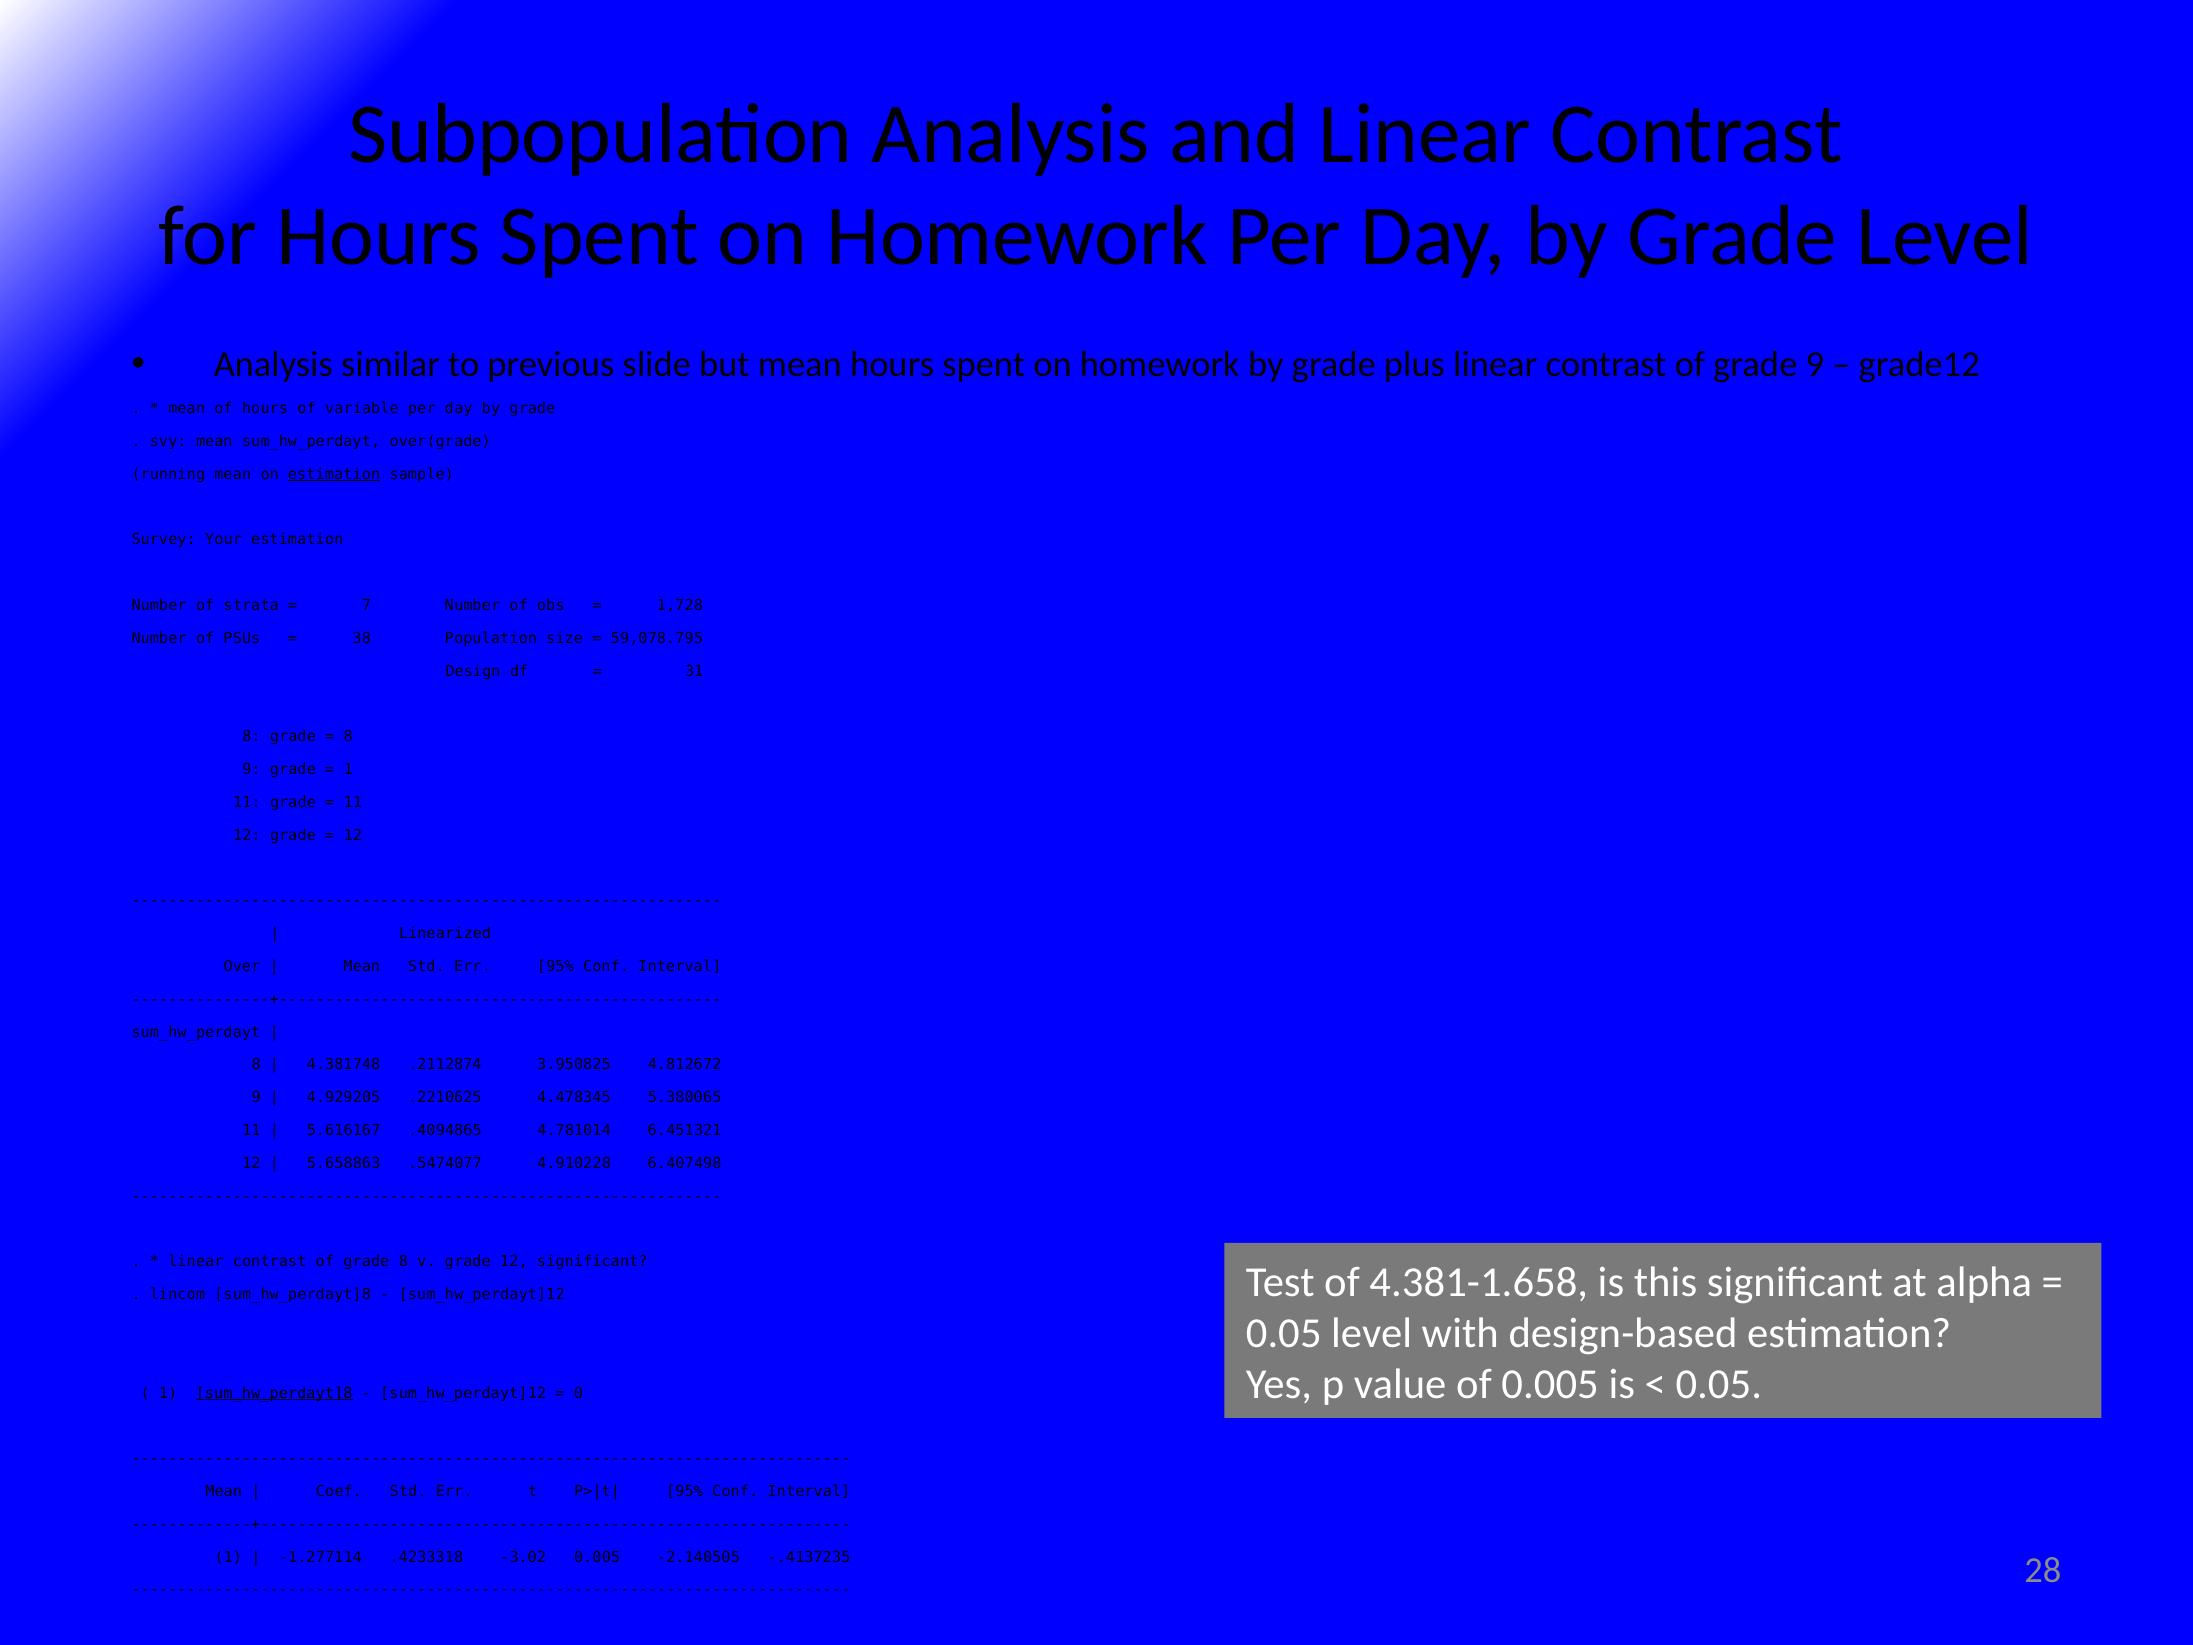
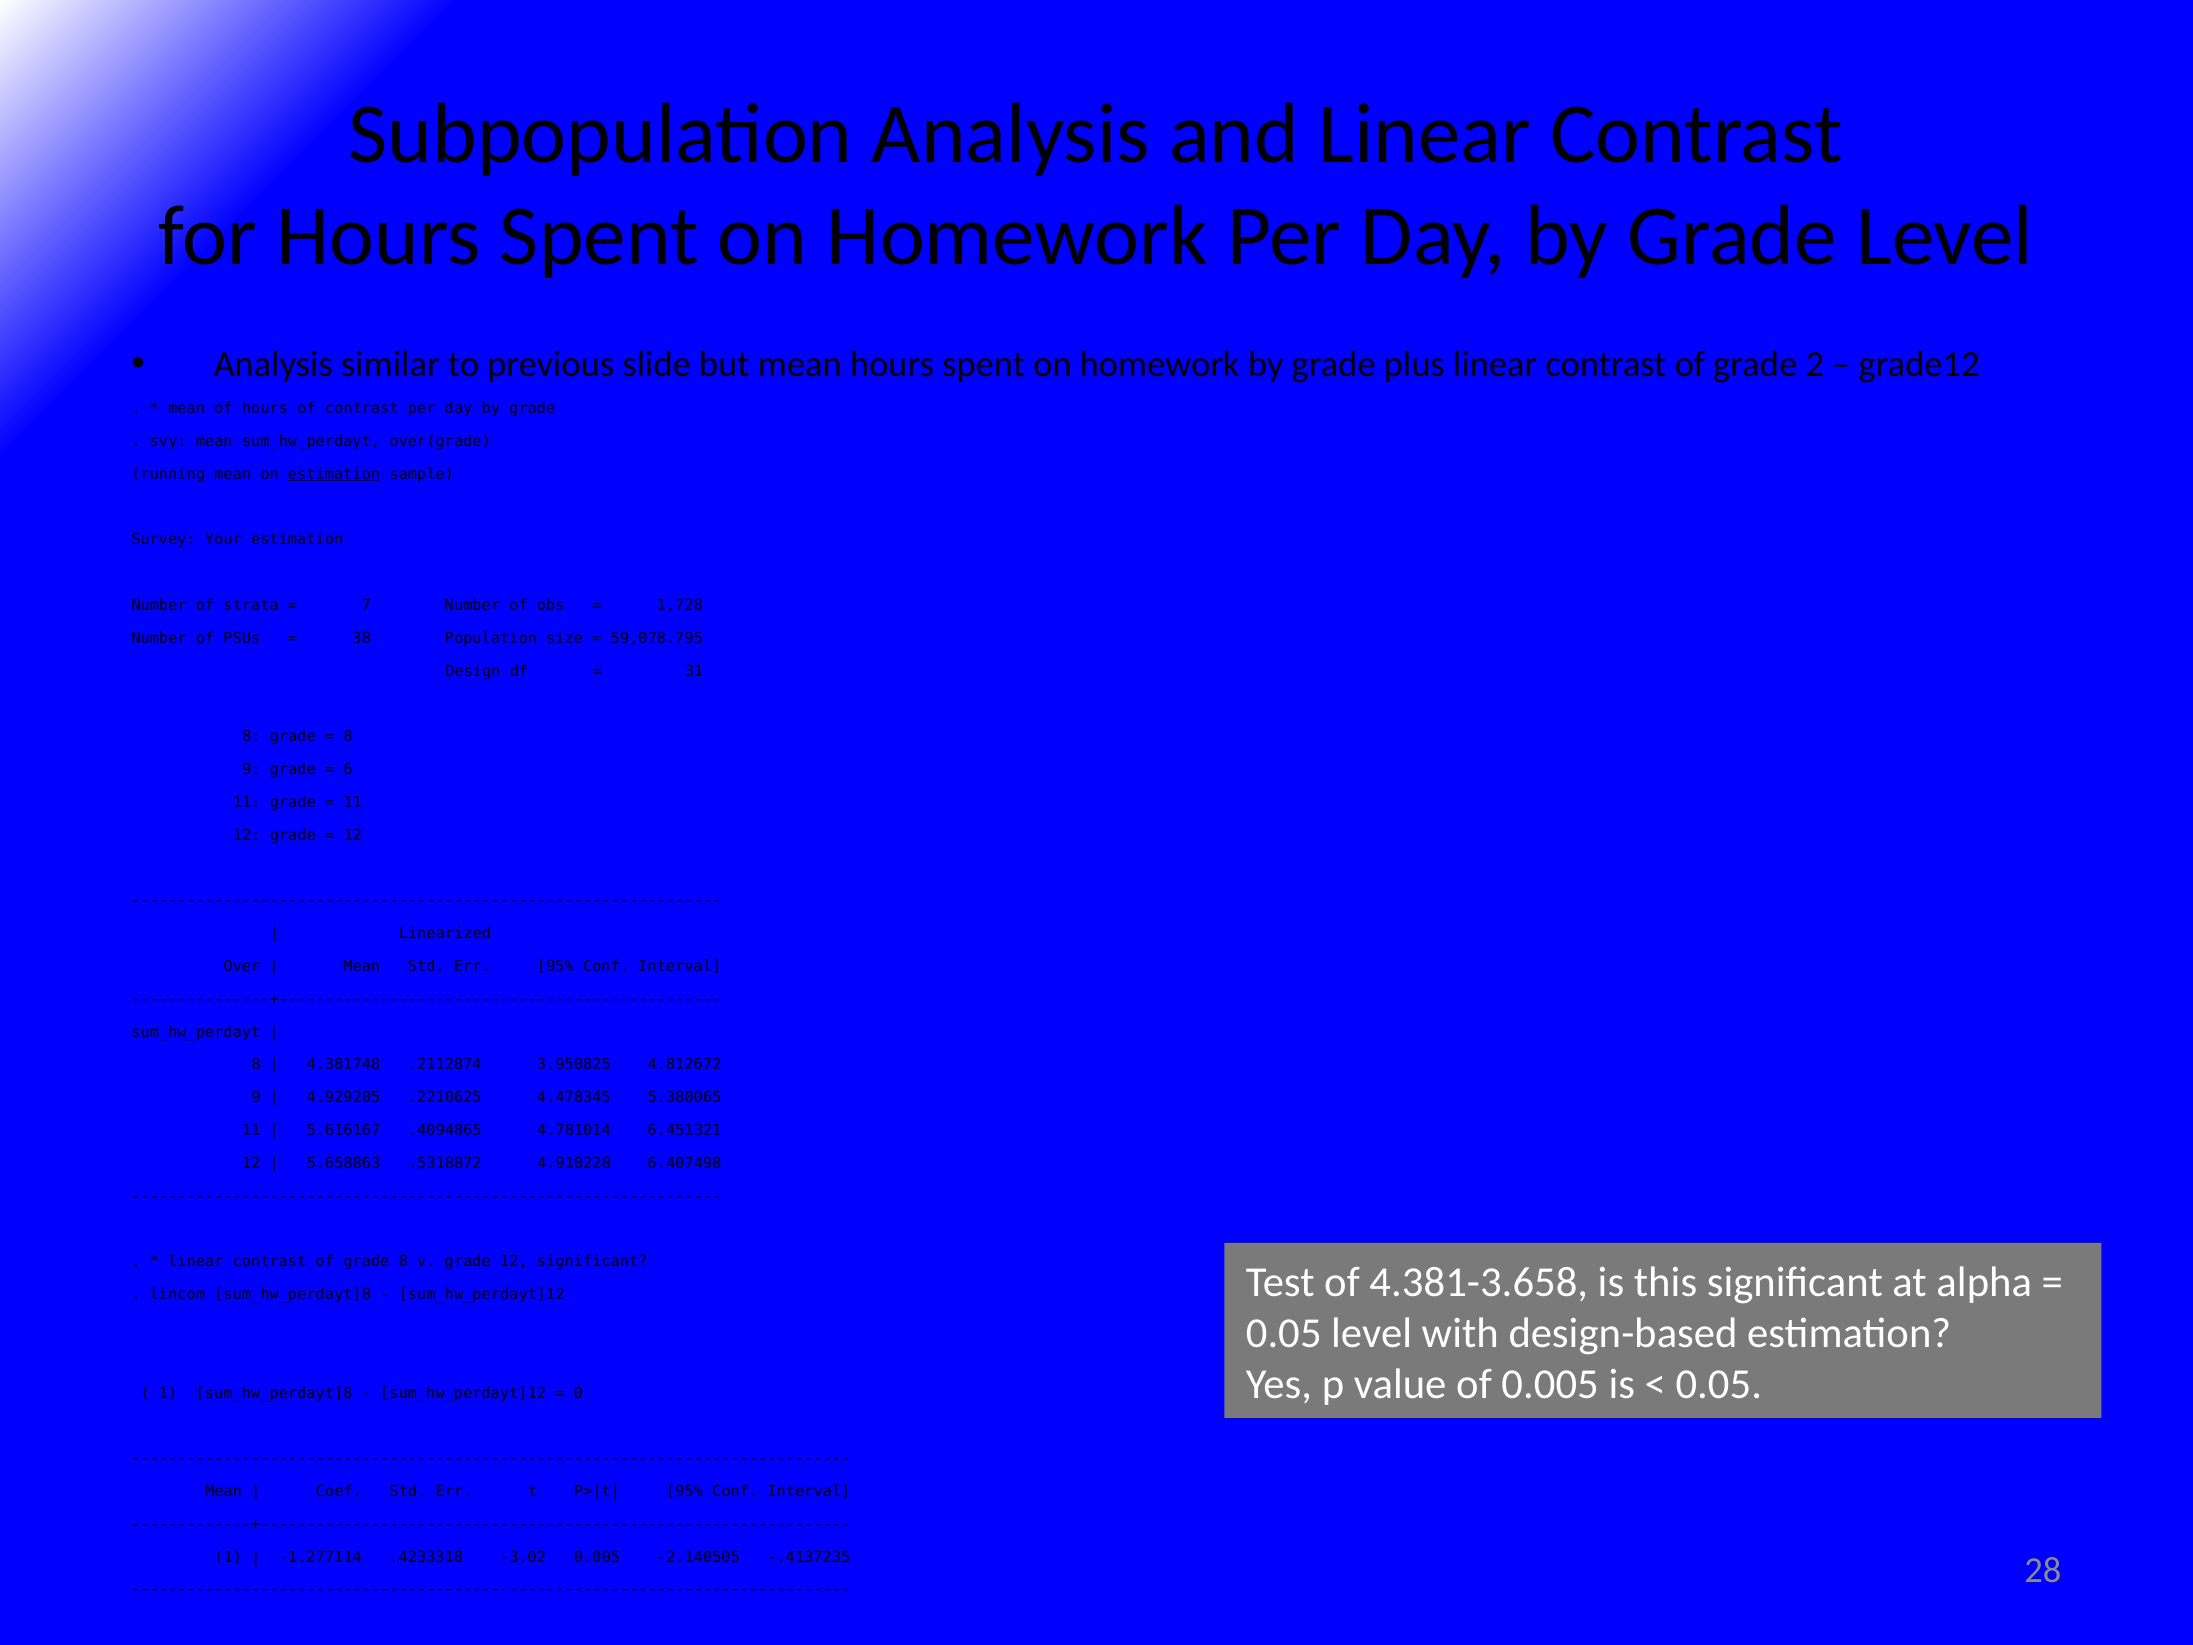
grade 9: 9 -> 2
of variable: variable -> contrast
1 at (348, 769): 1 -> 6
.5474077: .5474077 -> .5318872
4.381-1.658: 4.381-1.658 -> 4.381-3.658
sum_hw_perdayt]8 at (274, 1393) underline: present -> none
